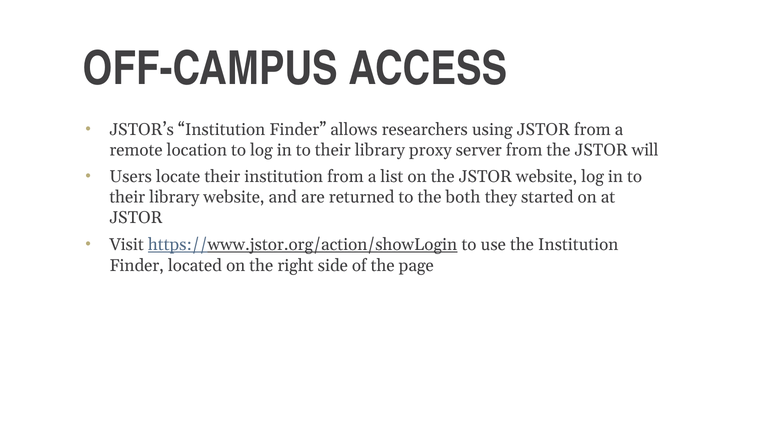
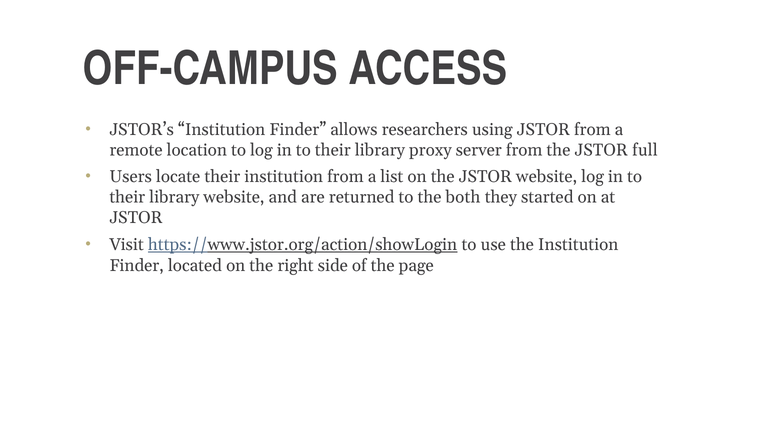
will: will -> full
